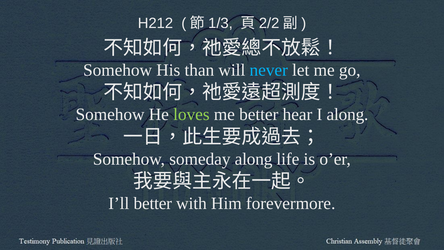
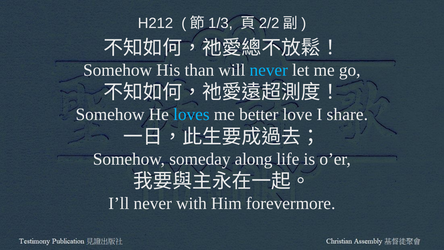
loves colour: light green -> light blue
hear: hear -> love
I along: along -> share
I’ll better: better -> never
